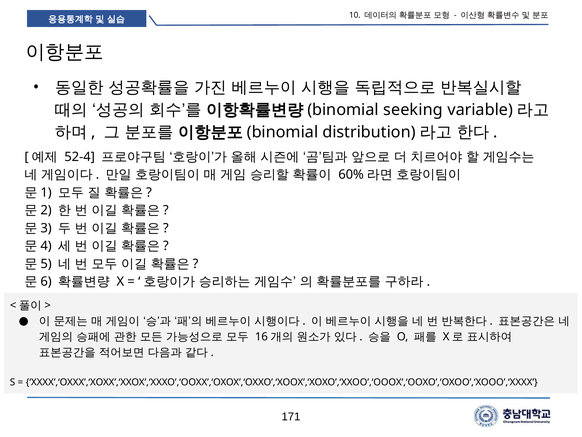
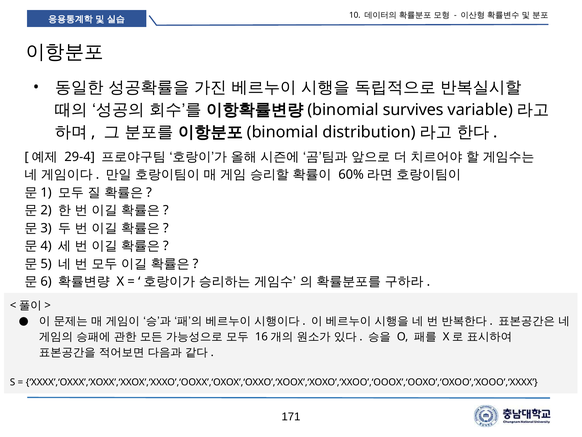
seeking: seeking -> survives
52-4: 52-4 -> 29-4
